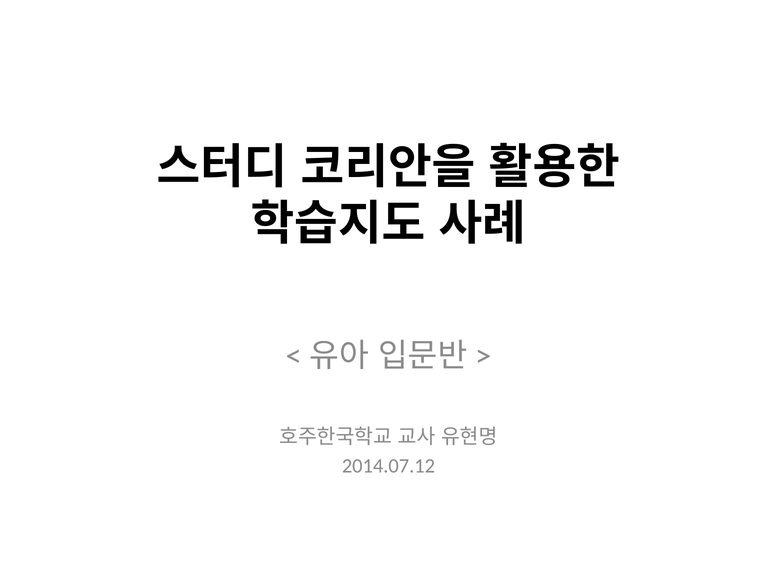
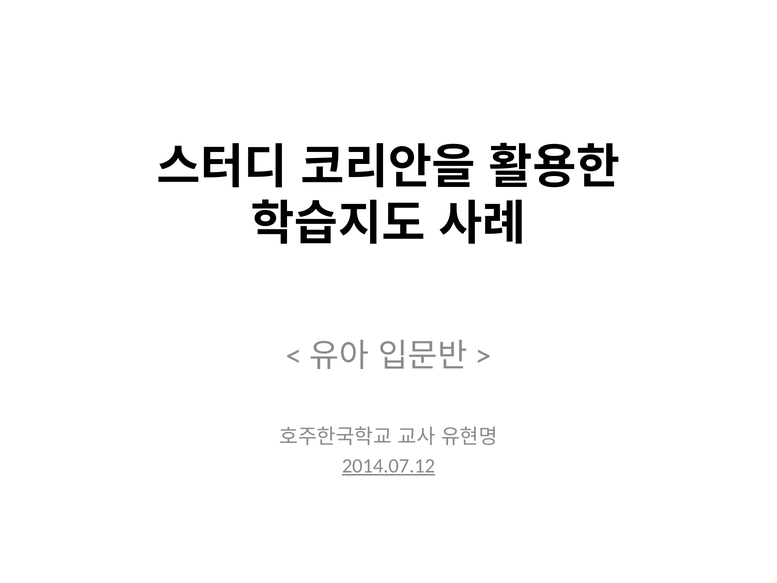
2014.07.12 underline: none -> present
